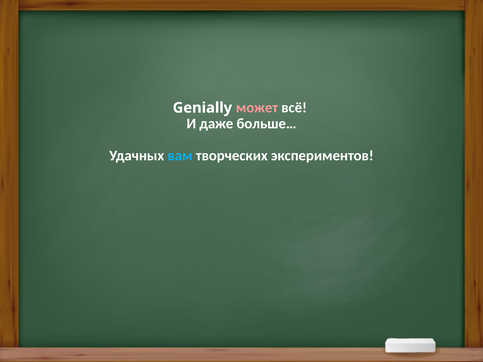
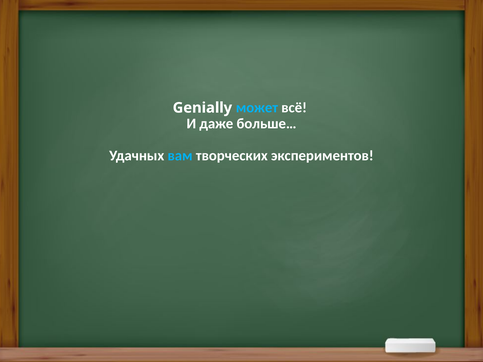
может colour: pink -> light blue
